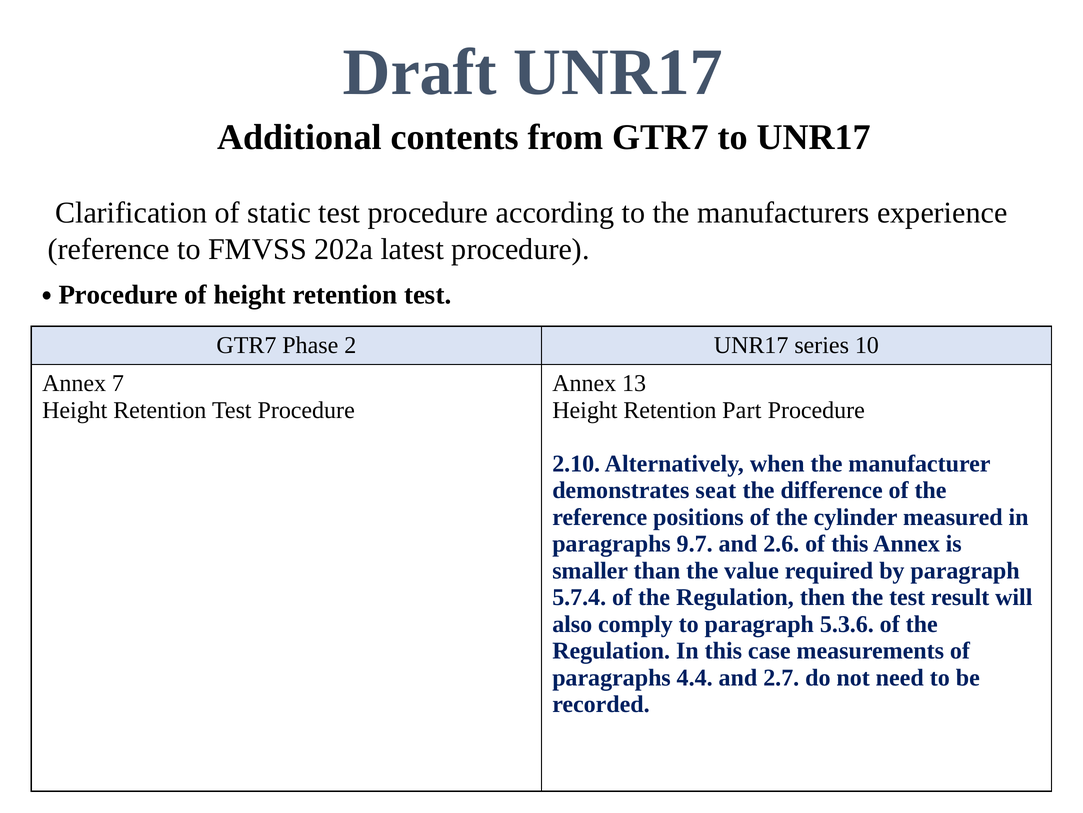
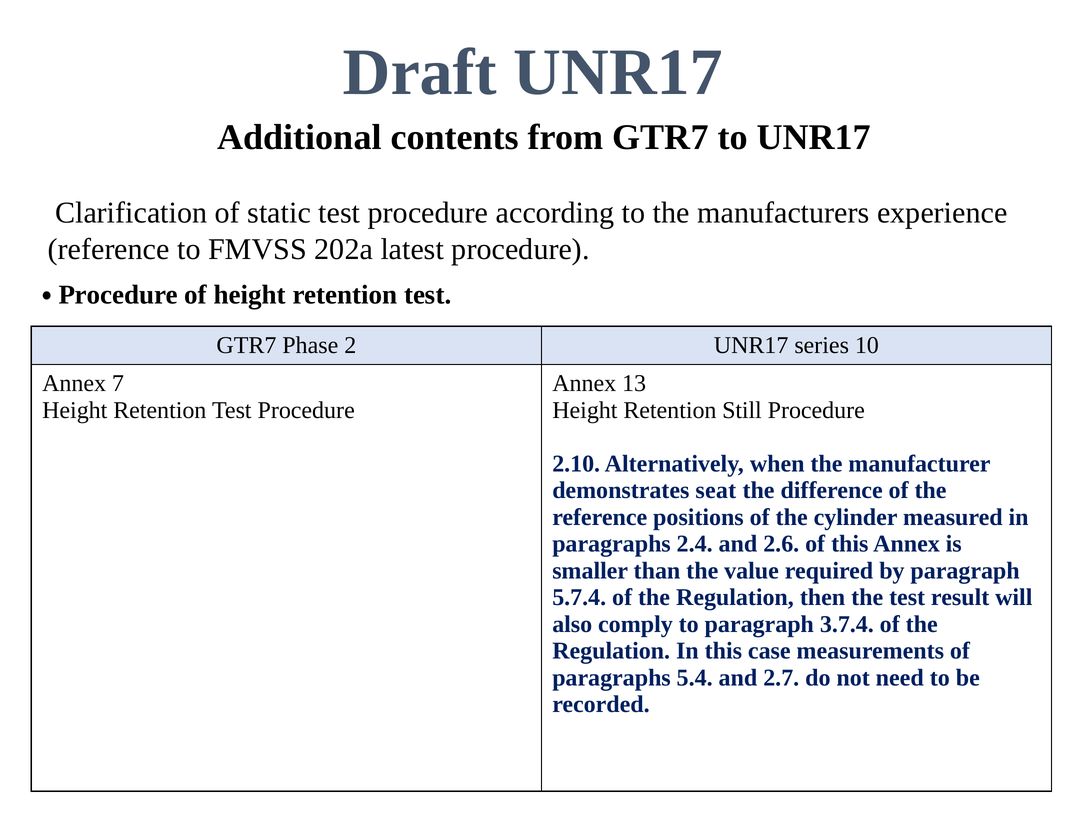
Part: Part -> Still
9.7: 9.7 -> 2.4
5.3.6: 5.3.6 -> 3.7.4
4.4: 4.4 -> 5.4
